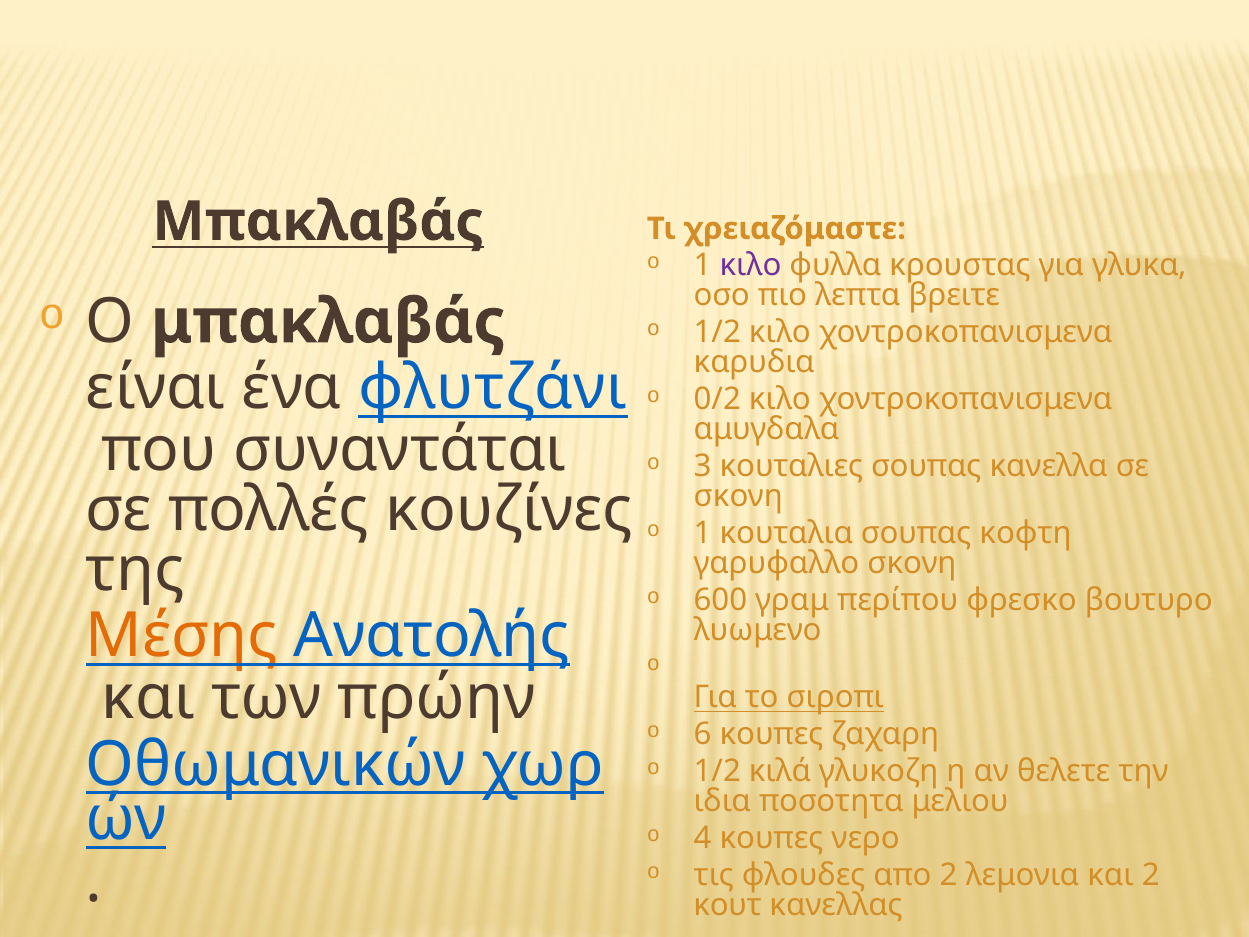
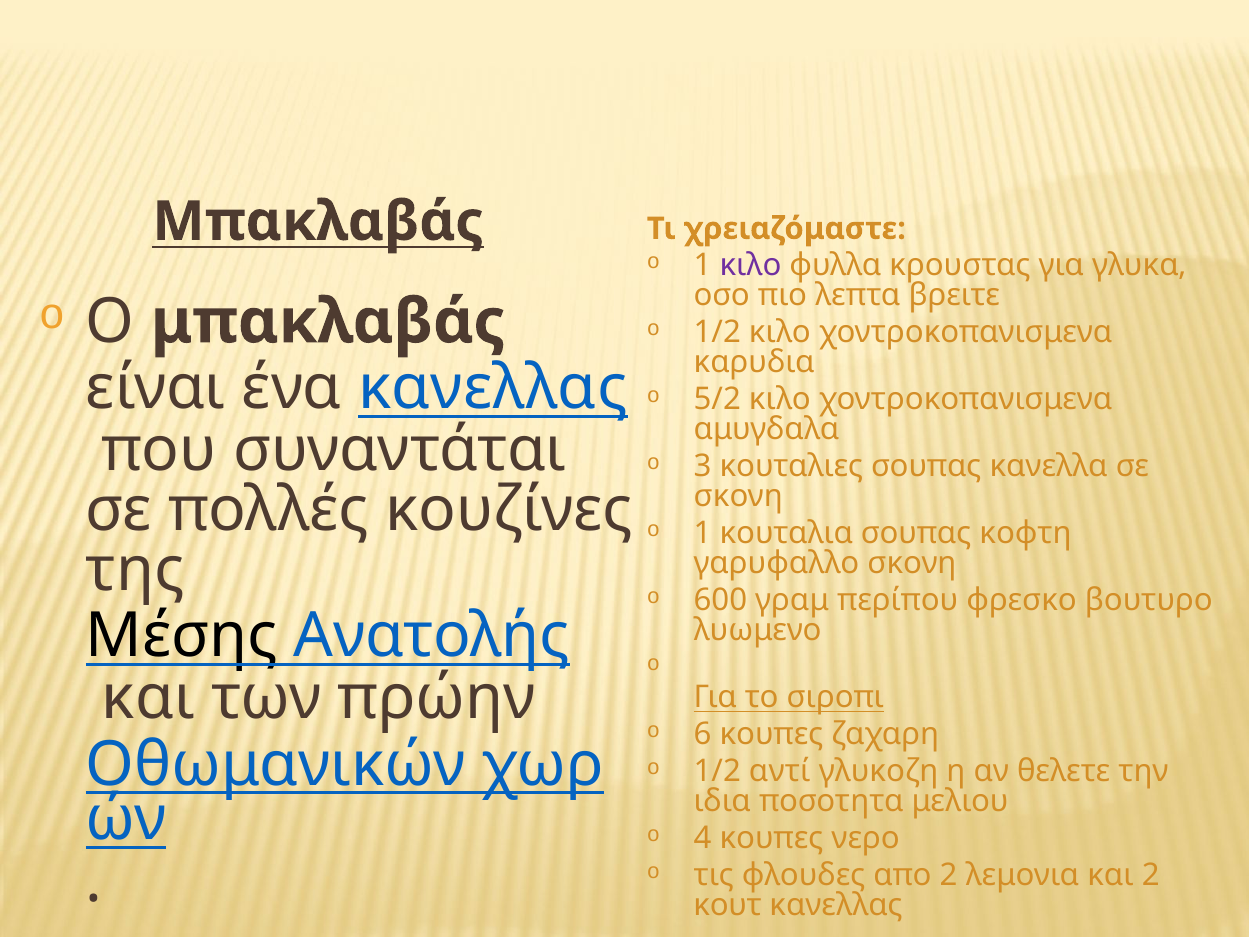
ένα φλυτζάνι: φλυτζάνι -> κανελλας
0/2: 0/2 -> 5/2
Μέσης colour: orange -> black
κιλά: κιλά -> αντί
